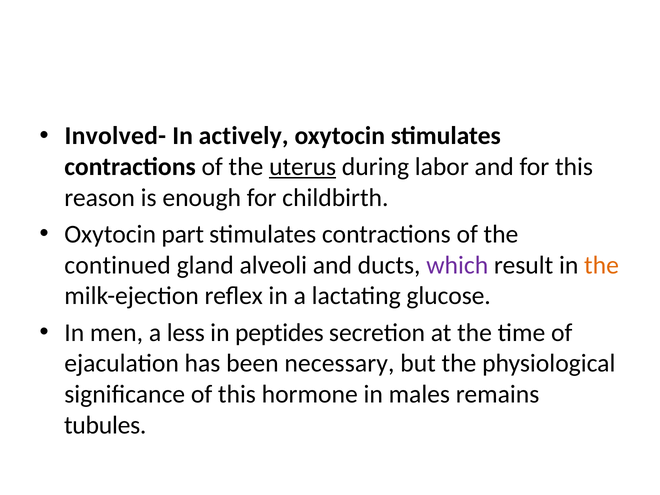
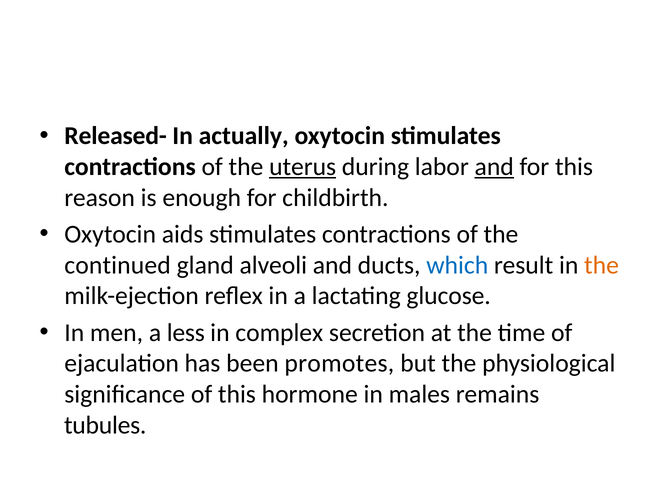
Involved-: Involved- -> Released-
actively: actively -> actually
and at (494, 167) underline: none -> present
part: part -> aids
which colour: purple -> blue
peptides: peptides -> complex
necessary: necessary -> promotes
